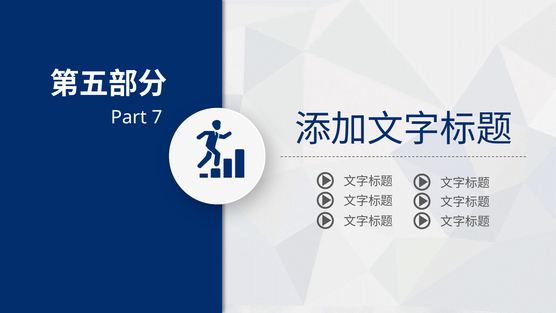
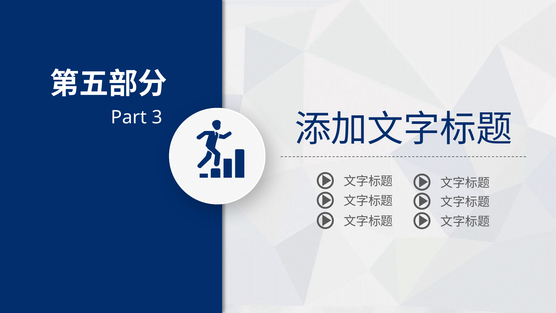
7: 7 -> 3
